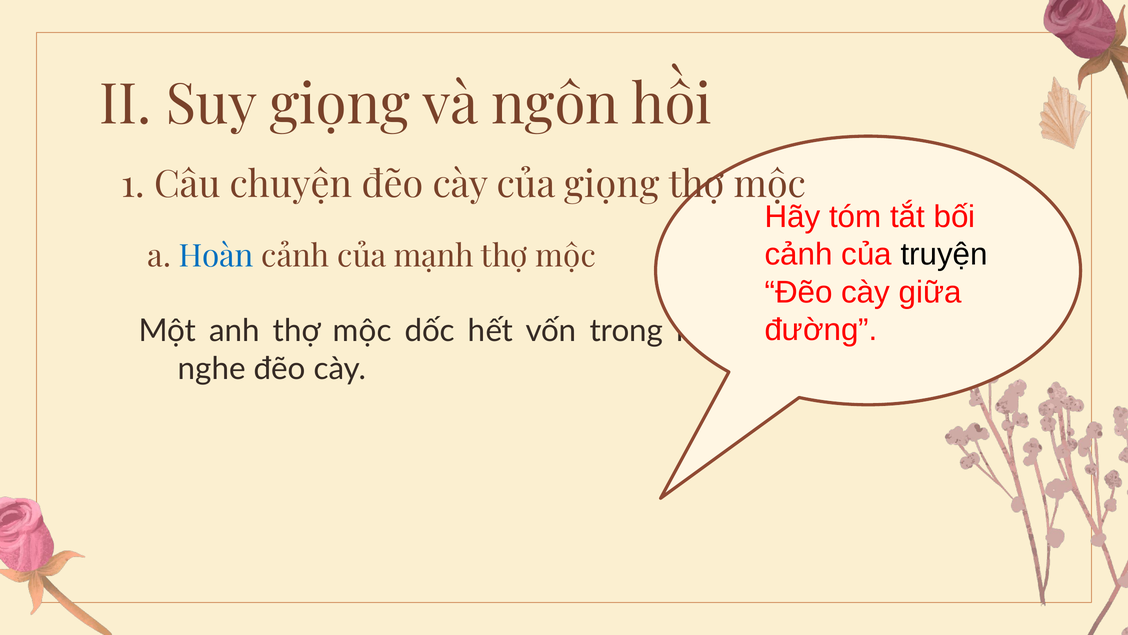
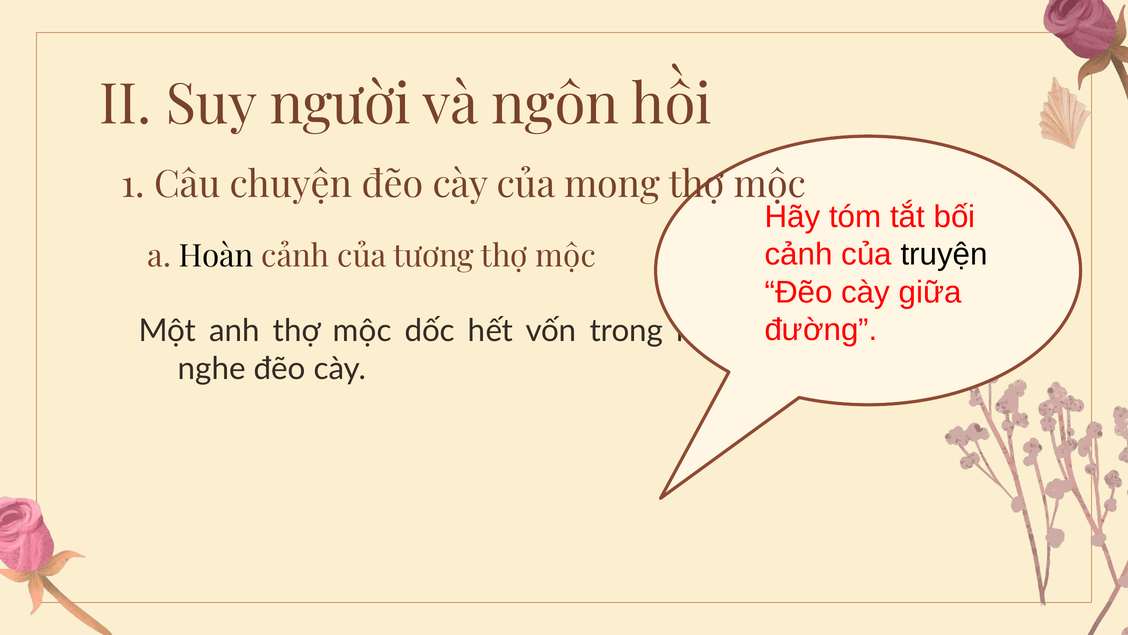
Suy giọng: giọng -> người
của giọng: giọng -> mong
Hoàn colour: blue -> black
mạnh: mạnh -> tương
